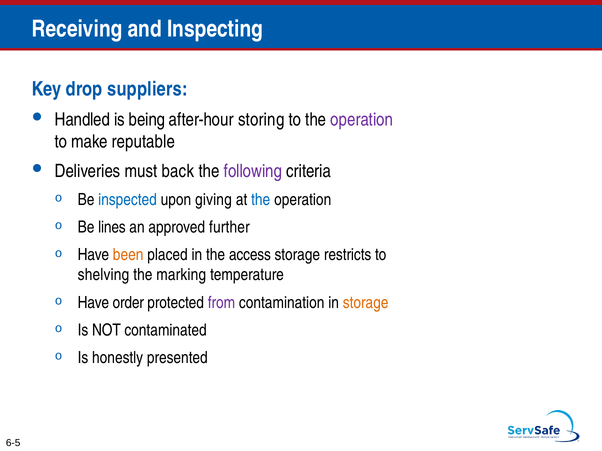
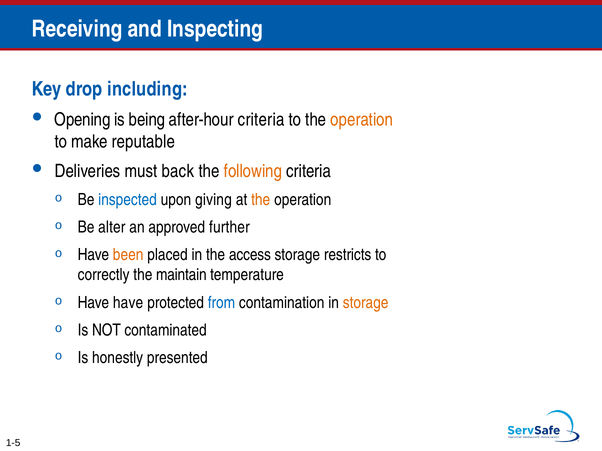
suppliers: suppliers -> including
Handled: Handled -> Opening
after-hour storing: storing -> criteria
operation at (362, 120) colour: purple -> orange
following colour: purple -> orange
the at (261, 200) colour: blue -> orange
lines: lines -> alter
shelving: shelving -> correctly
marking: marking -> maintain
Have order: order -> have
from colour: purple -> blue
6-5: 6-5 -> 1-5
